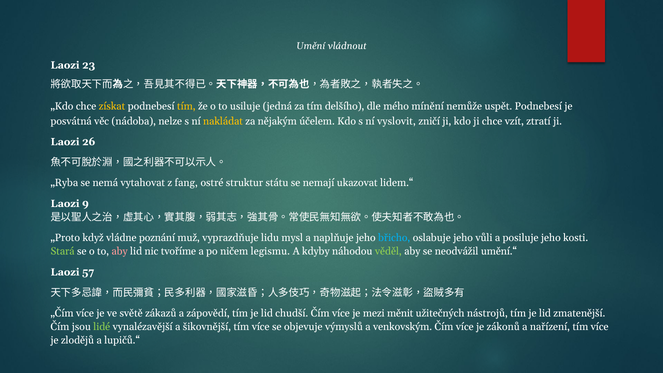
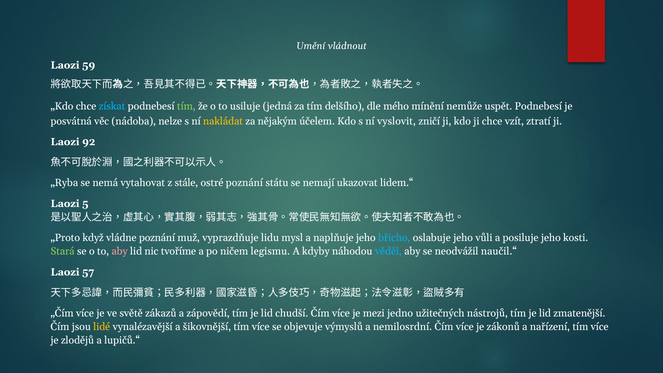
23: 23 -> 59
získat colour: yellow -> light blue
tím at (186, 106) colour: yellow -> light green
26: 26 -> 92
fang: fang -> stále
ostré struktur: struktur -> poznání
9: 9 -> 5
věděl colour: light green -> light blue
umění.“: umění.“ -> naučil.“
měnit: měnit -> jedno
lidé colour: light green -> yellow
venkovským: venkovským -> nemilosrdní
